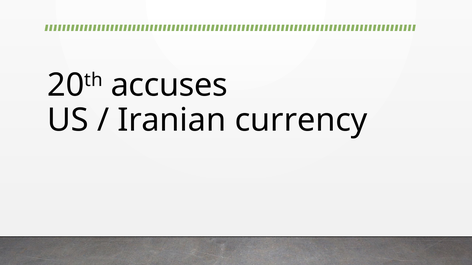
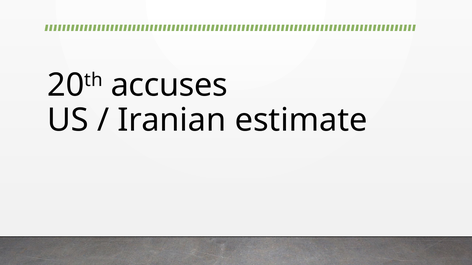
currency: currency -> estimate
